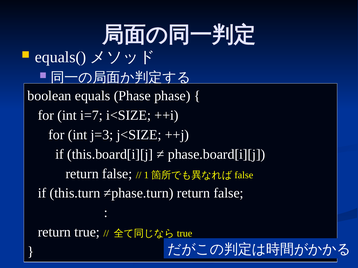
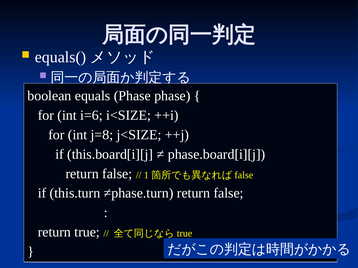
i=7: i=7 -> i=6
j=3: j=3 -> j=8
